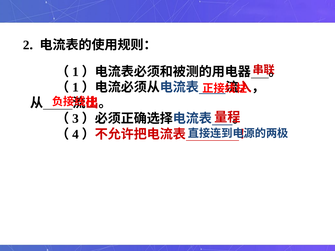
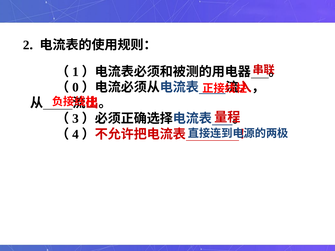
1 at (76, 87): 1 -> 0
